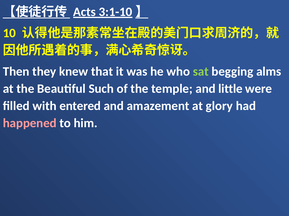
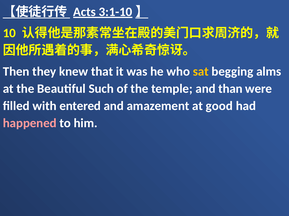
sat colour: light green -> yellow
little: little -> than
glory: glory -> good
